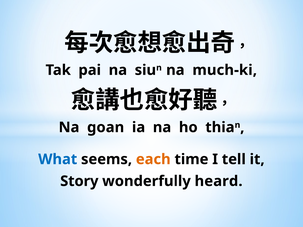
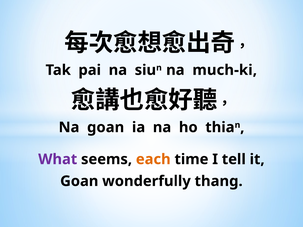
What colour: blue -> purple
Story at (79, 181): Story -> Goan
heard: heard -> thang
